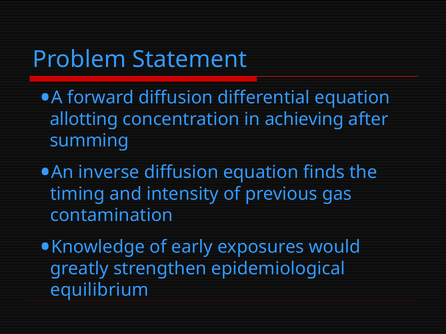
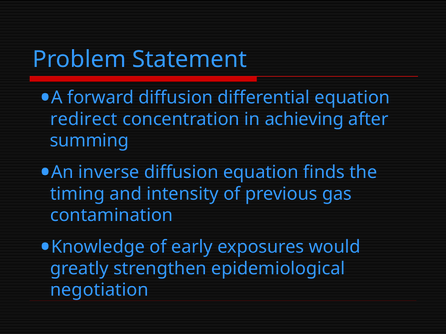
allotting: allotting -> redirect
equilibrium: equilibrium -> negotiation
